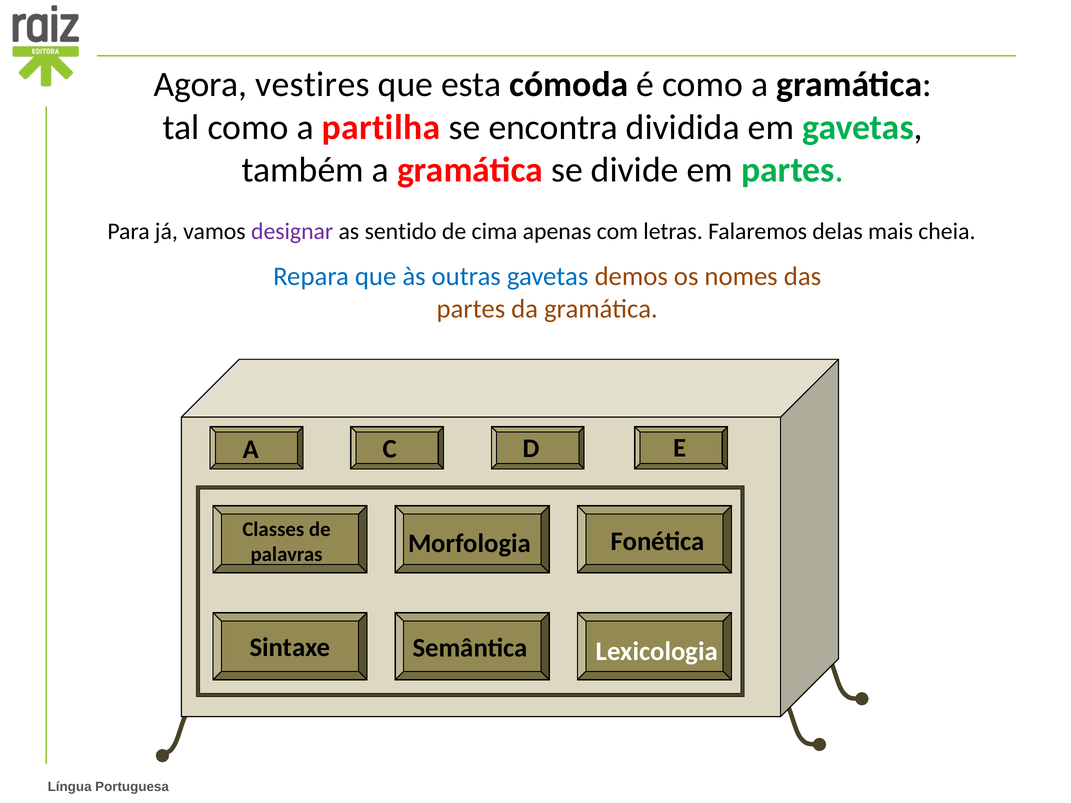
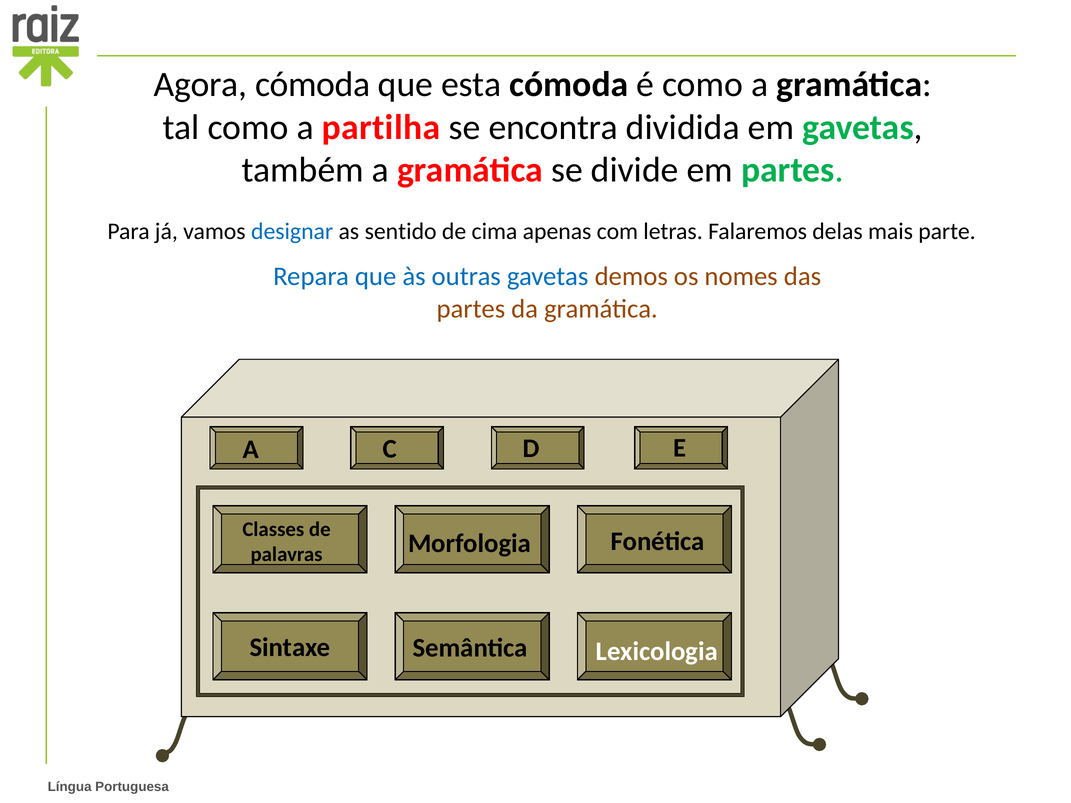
Agora vestires: vestires -> cómoda
designar colour: purple -> blue
cheia: cheia -> parte
